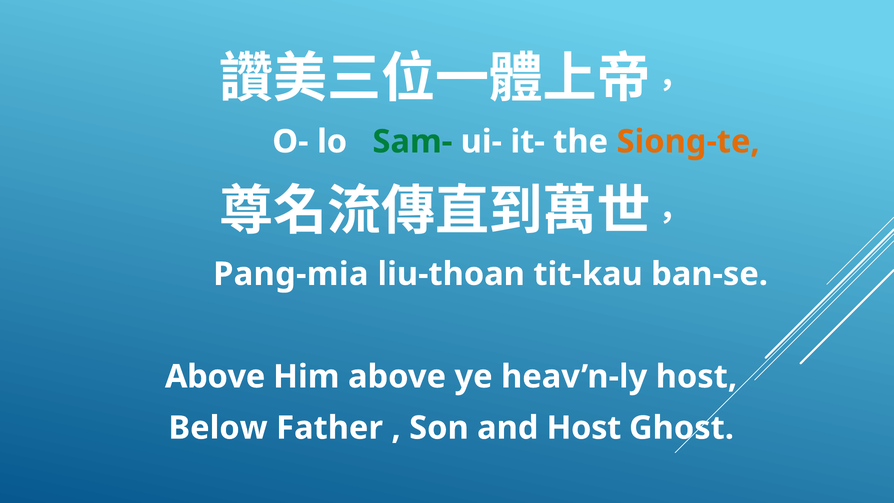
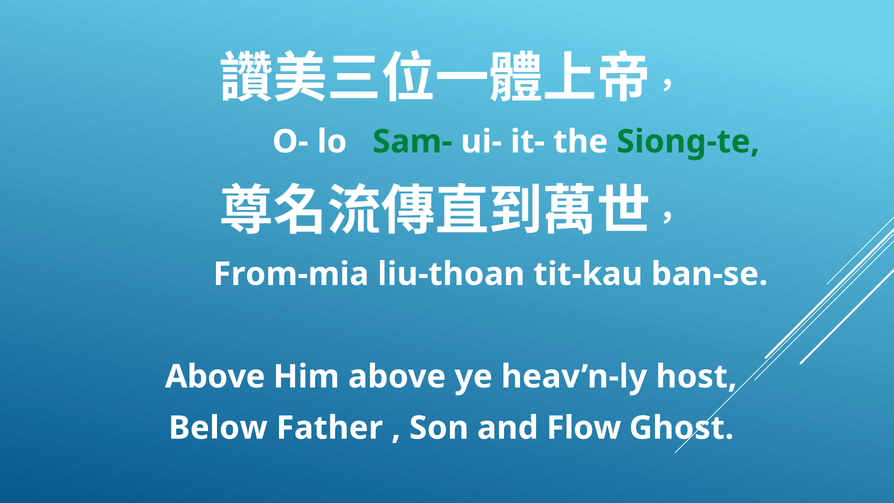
Siong-te colour: orange -> green
Pang-mia: Pang-mia -> From-mia
and Host: Host -> Flow
